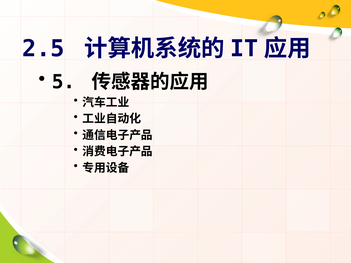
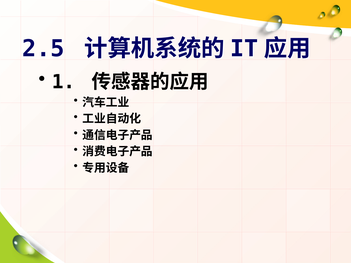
5: 5 -> 1
